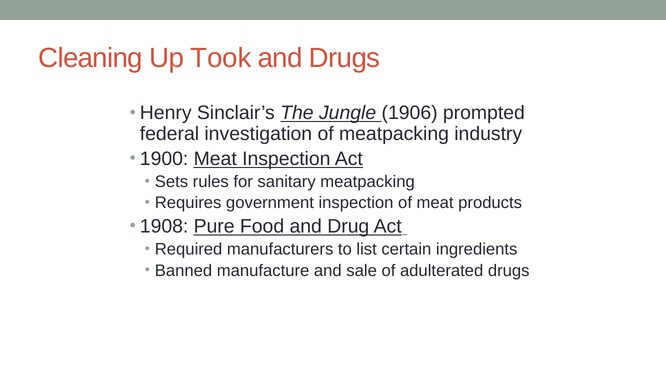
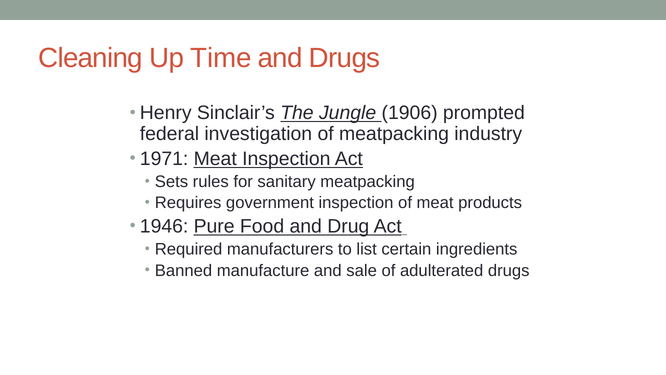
Took: Took -> Time
1900: 1900 -> 1971
1908: 1908 -> 1946
